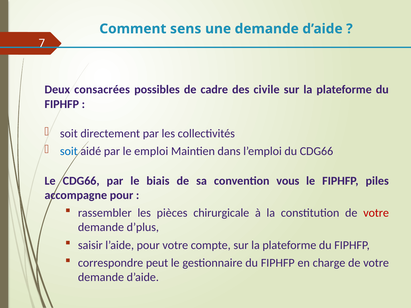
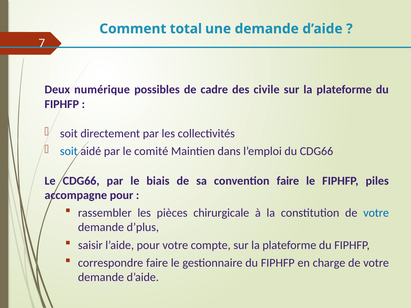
sens: sens -> total
consacrées: consacrées -> numérique
emploi: emploi -> comité
convention vous: vous -> faire
votre at (376, 213) colour: red -> blue
correspondre peut: peut -> faire
